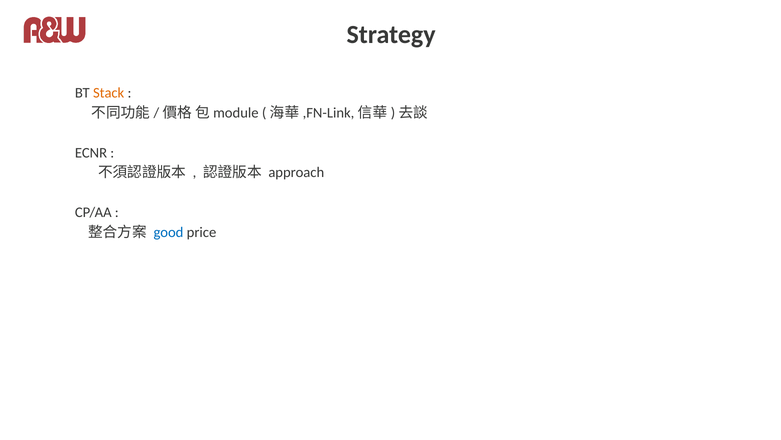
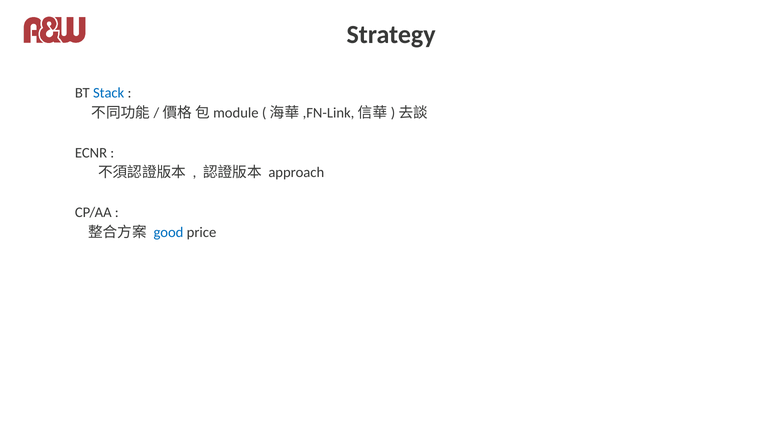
Stack colour: orange -> blue
